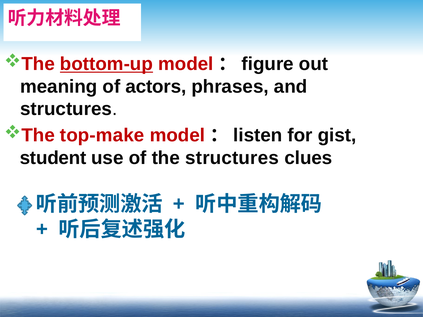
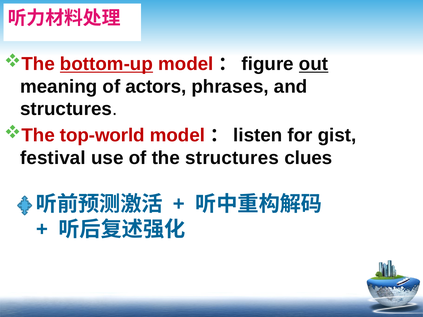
out underline: none -> present
top-make: top-make -> top-world
student: student -> festival
